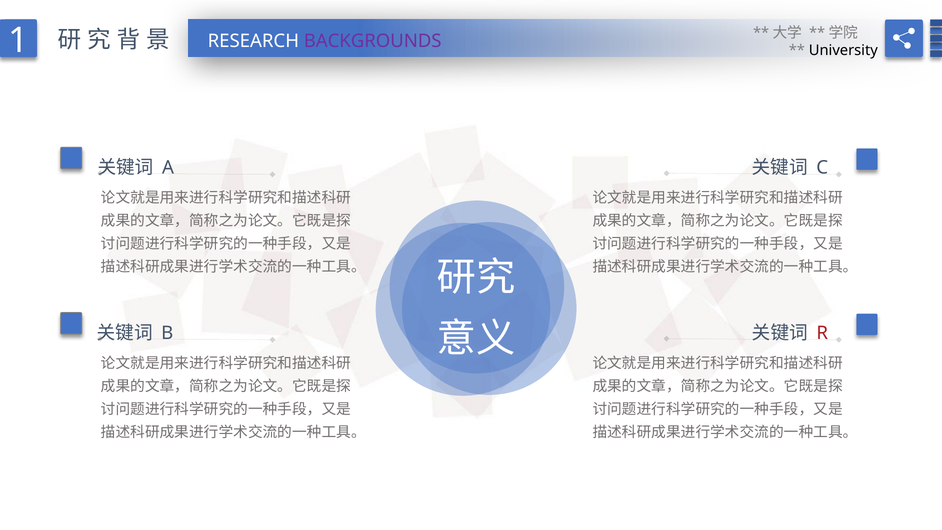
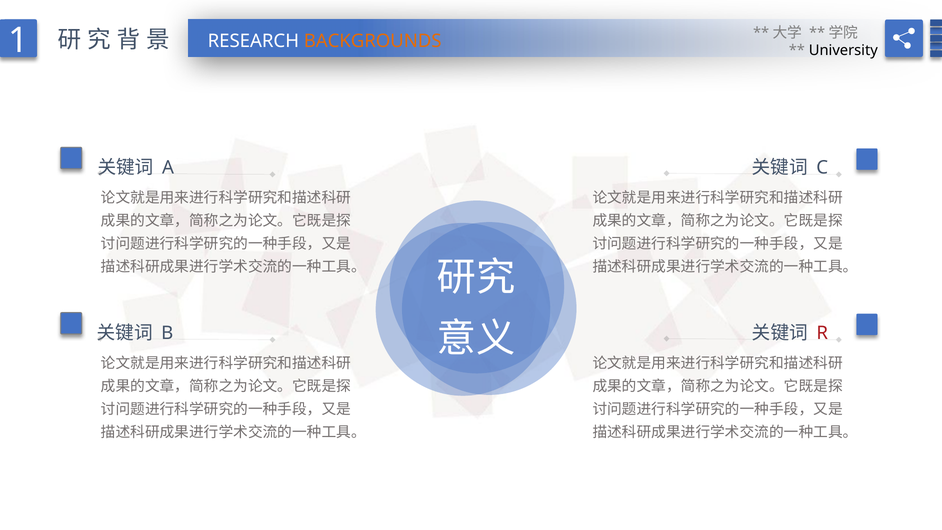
BACKGROUNDS colour: purple -> orange
